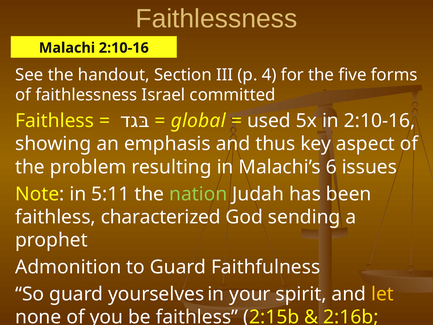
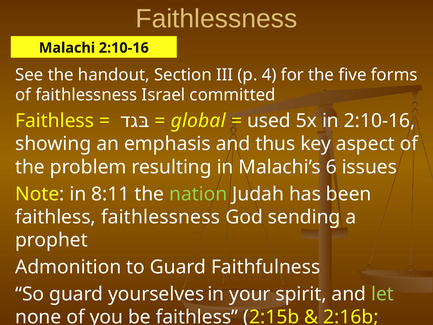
5:11: 5:11 -> 8:11
faithless characterized: characterized -> faithlessness
let colour: yellow -> light green
